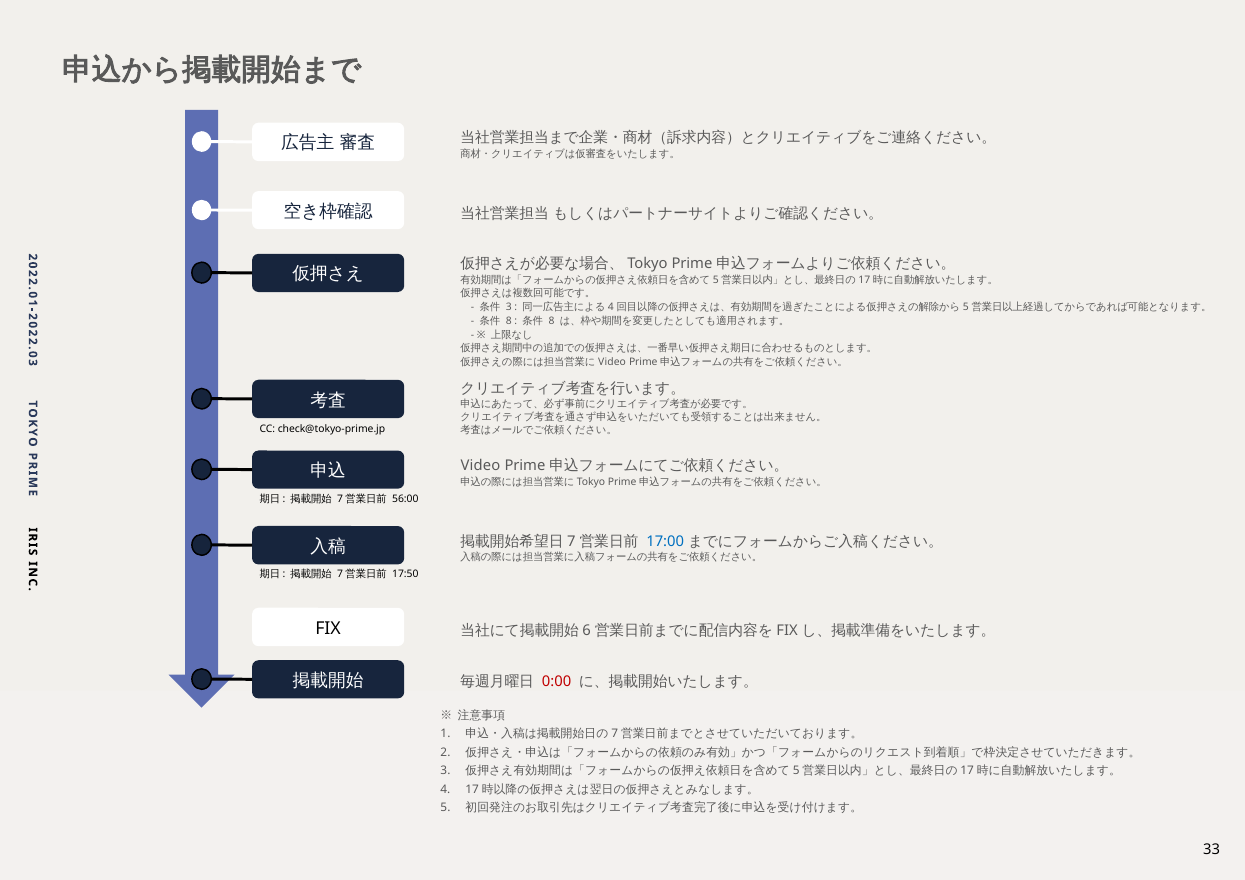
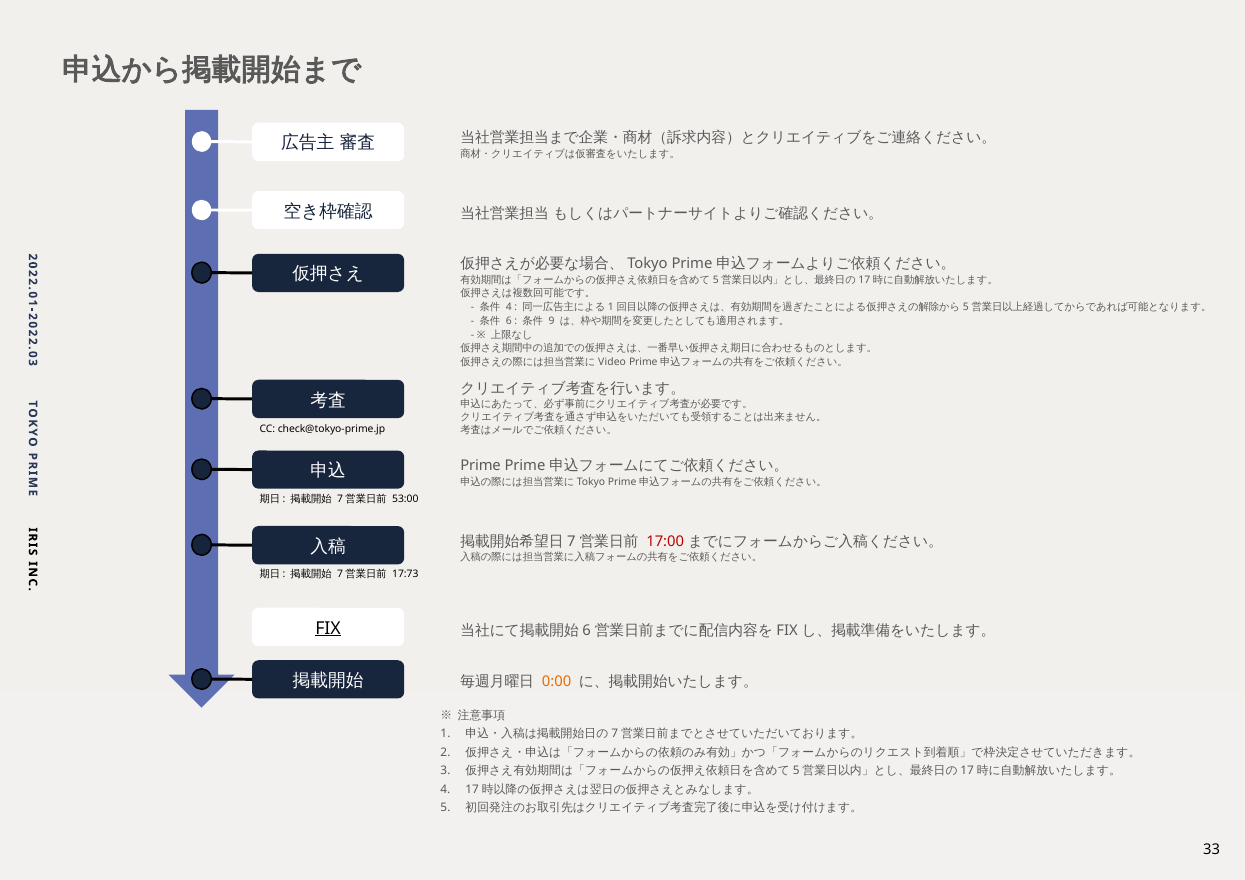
3 at (509, 307): 3 -> 4
4 at (611, 307): 4 -> 1
8 at (509, 321): 8 -> 6
8 at (551, 321): 8 -> 9
Video at (480, 466): Video -> Prime
56:00: 56:00 -> 53:00
17:00 colour: blue -> red
17:50: 17:50 -> 17:73
FIX underline: none -> present
0:00 colour: red -> orange
